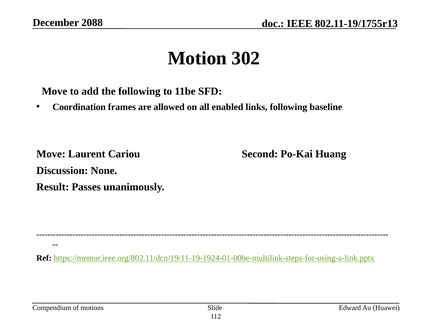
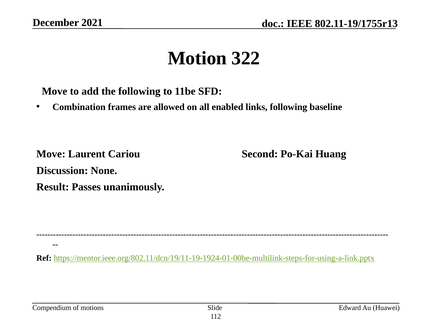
2088: 2088 -> 2021
302: 302 -> 322
Coordination: Coordination -> Combination
